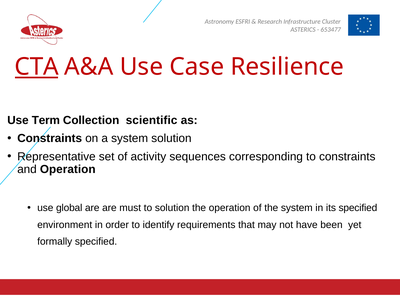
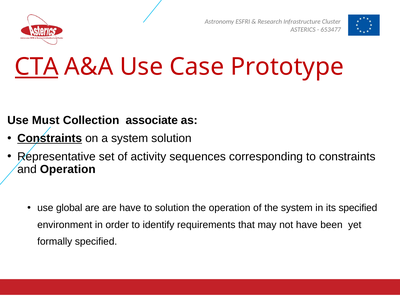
Resilience: Resilience -> Prototype
Term: Term -> Must
scientific: scientific -> associate
Constraints at (50, 138) underline: none -> present
are must: must -> have
